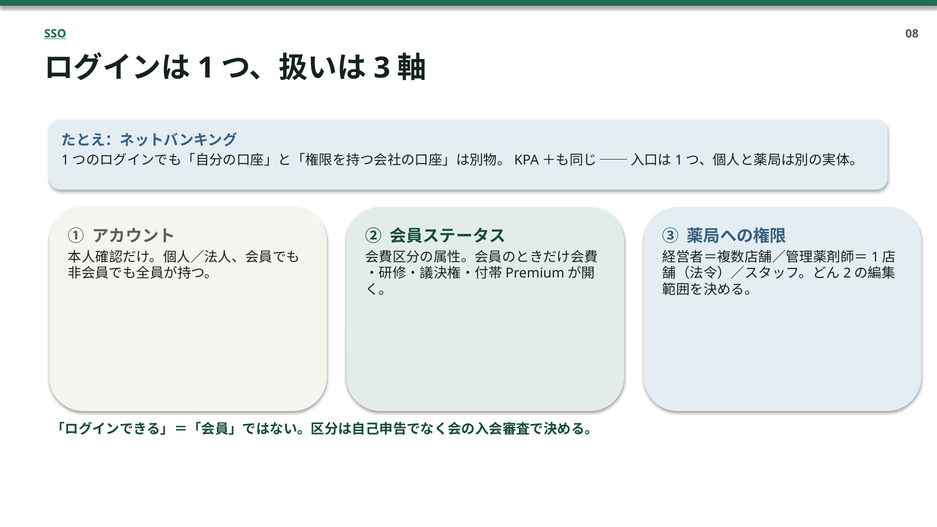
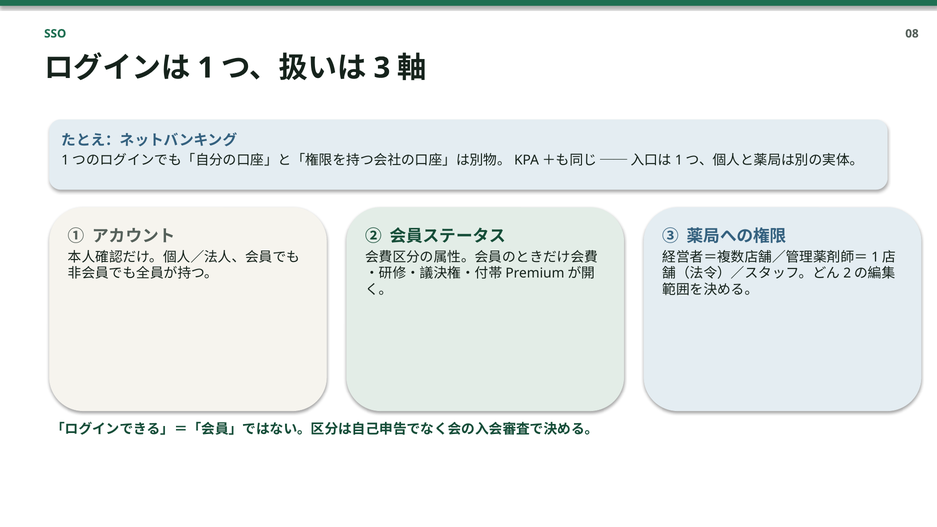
SSO underline: present -> none
